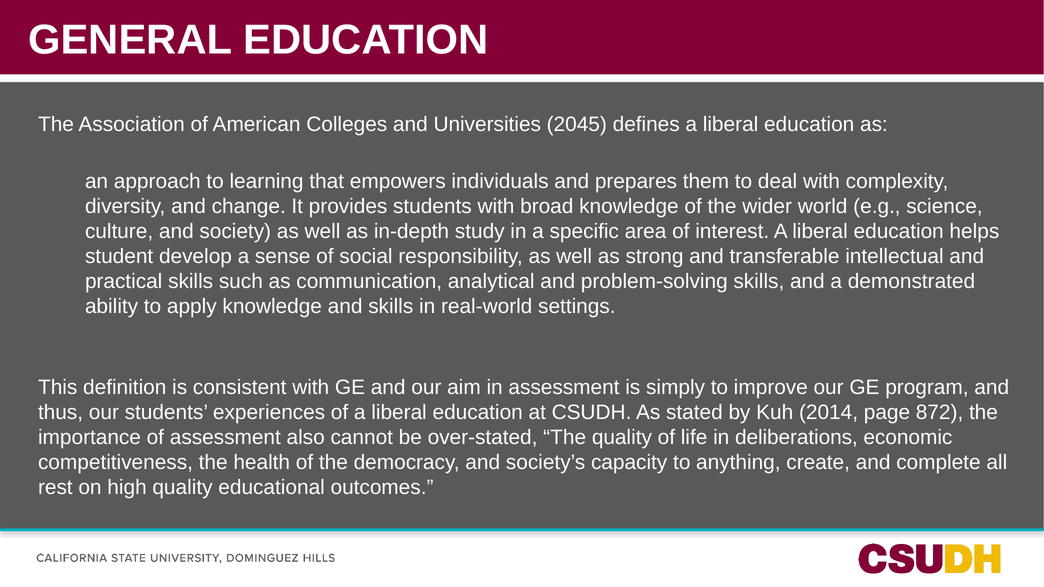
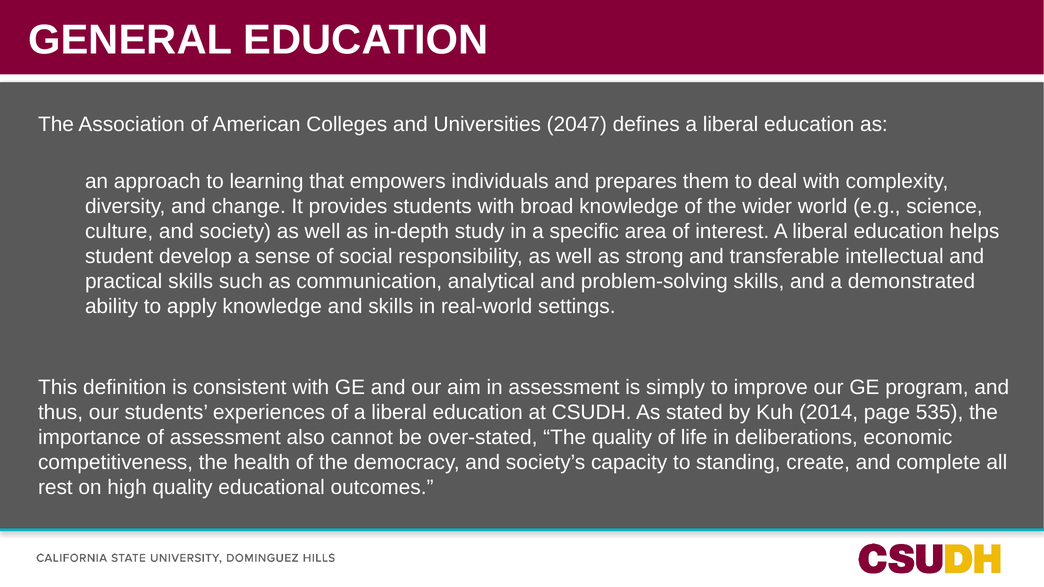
2045: 2045 -> 2047
872: 872 -> 535
anything: anything -> standing
